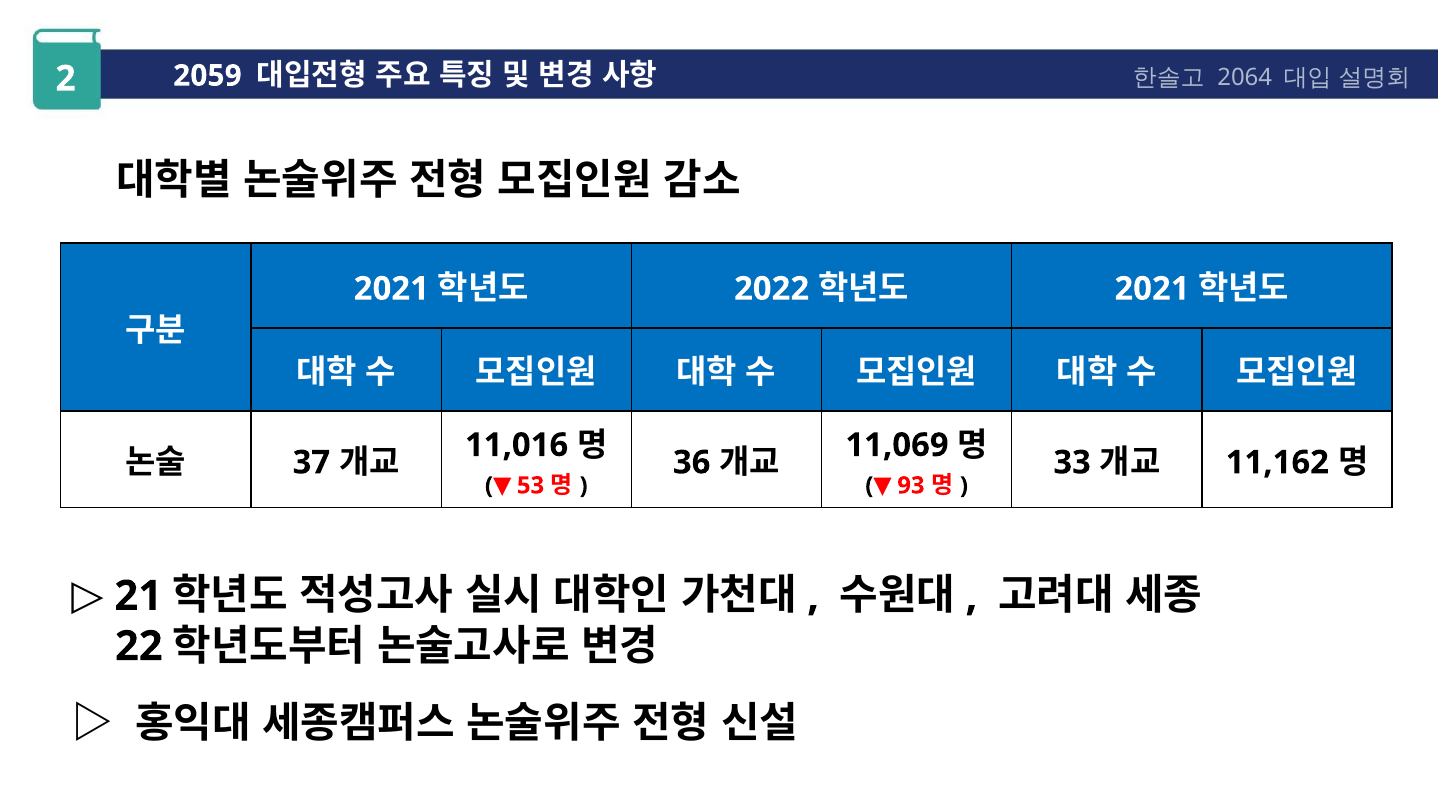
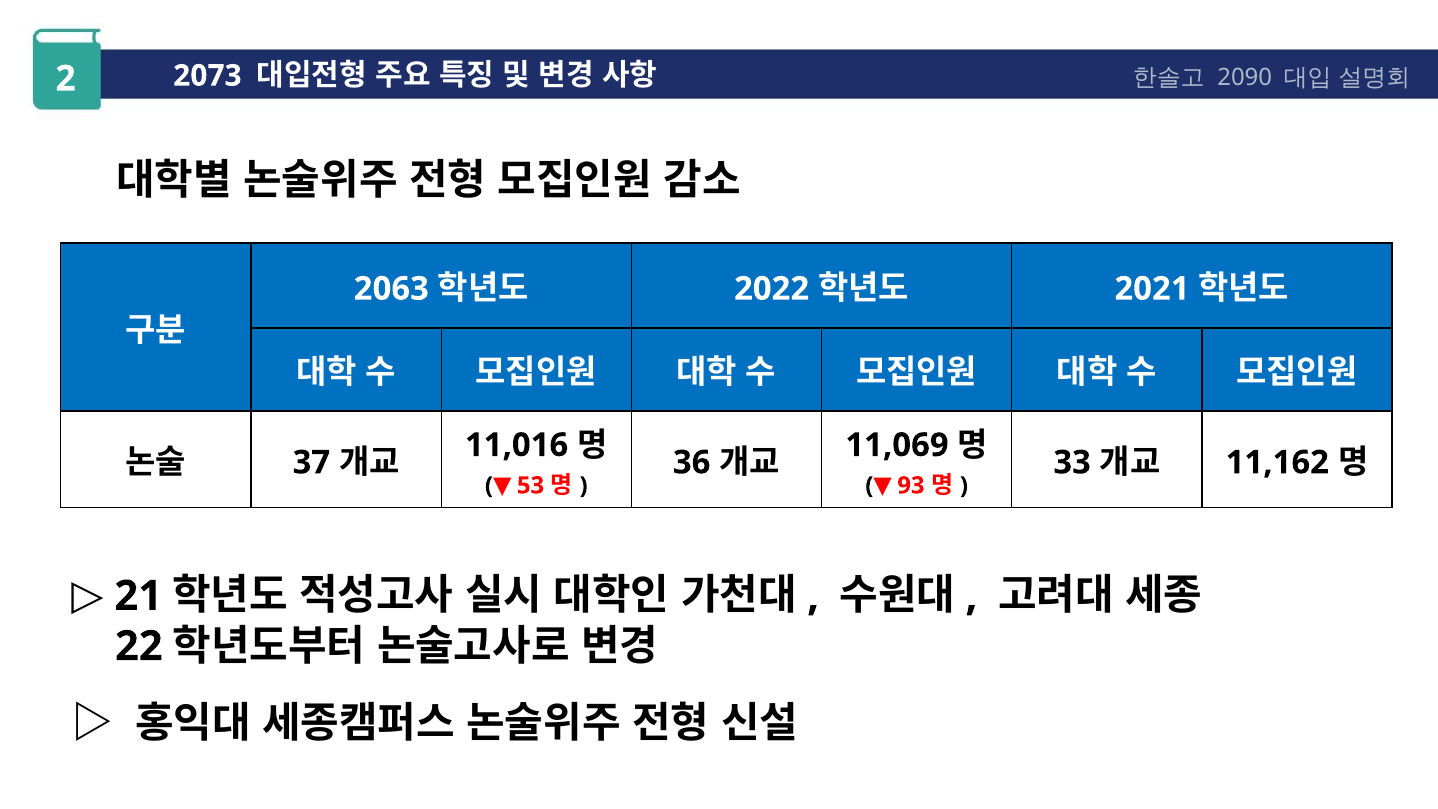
2064: 2064 -> 2090
2059: 2059 -> 2073
2021 at (391, 289): 2021 -> 2063
